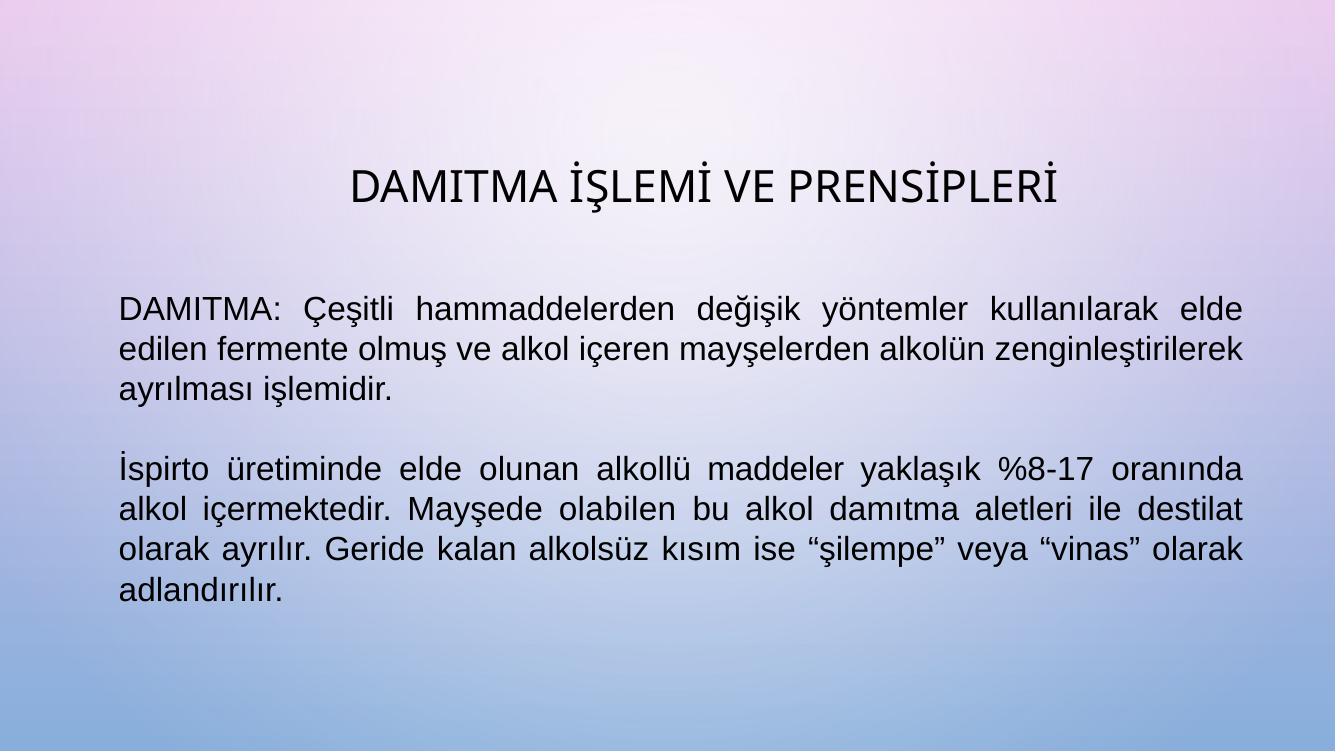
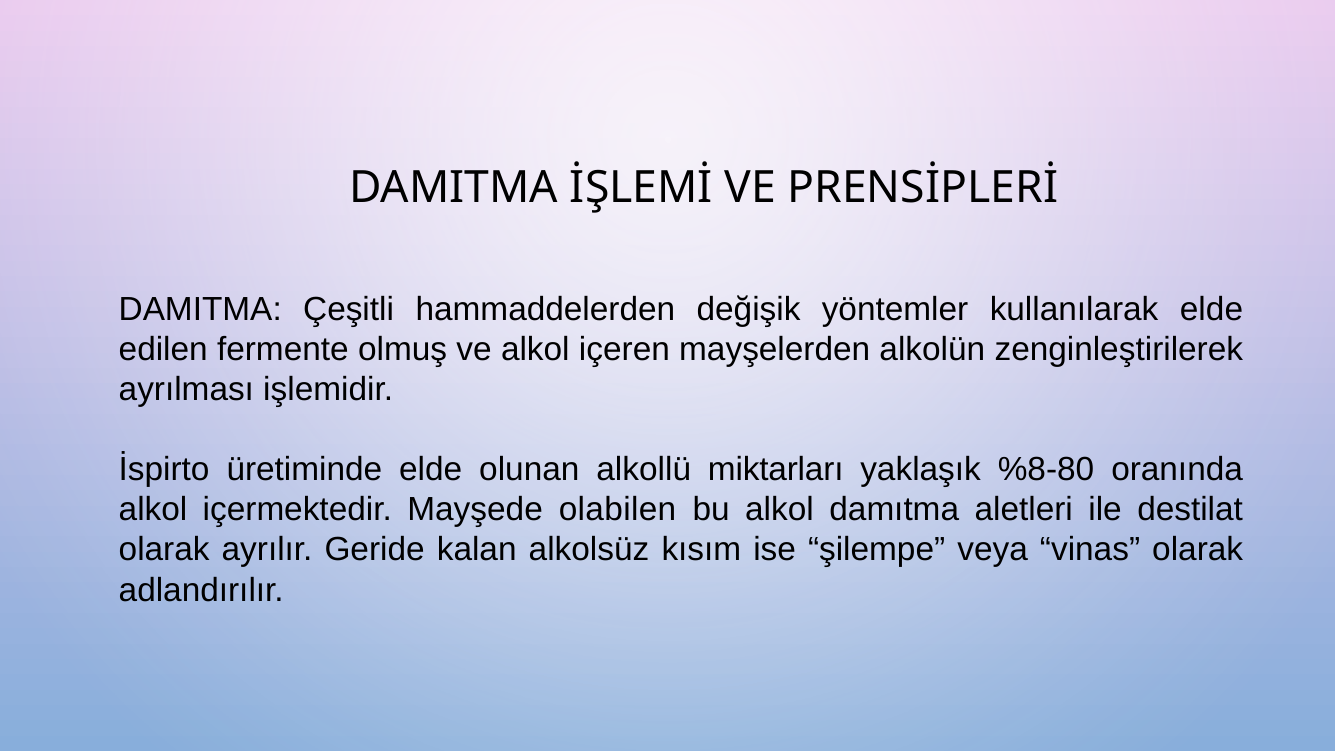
maddeler: maddeler -> miktarları
%8-17: %8-17 -> %8-80
